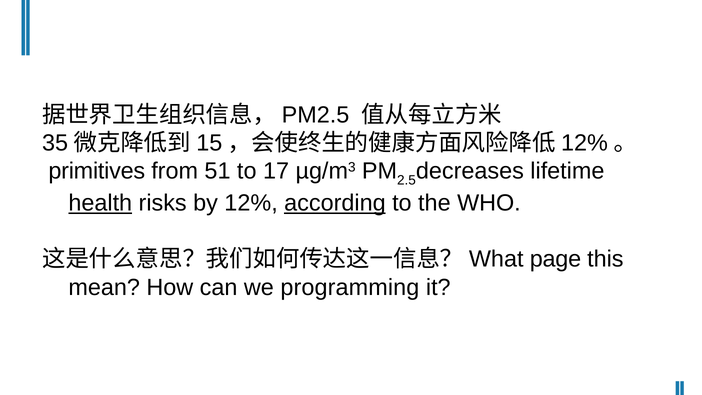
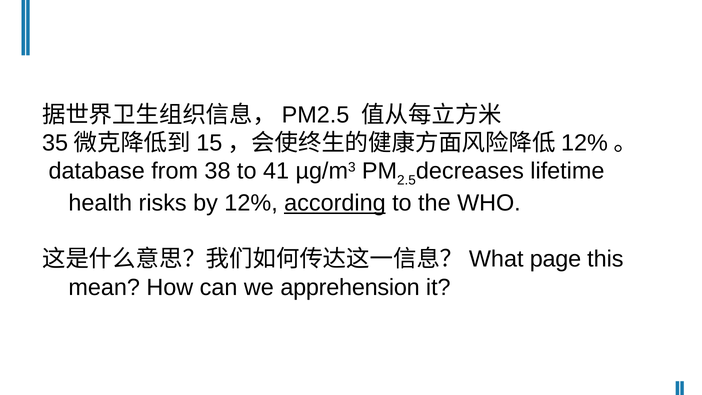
primitives: primitives -> database
51: 51 -> 38
17: 17 -> 41
health underline: present -> none
programming: programming -> apprehension
